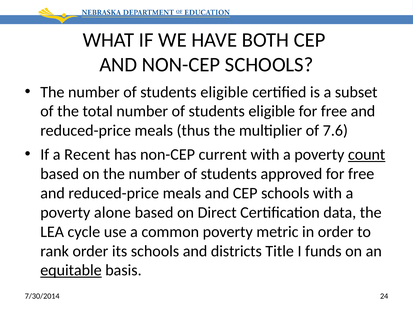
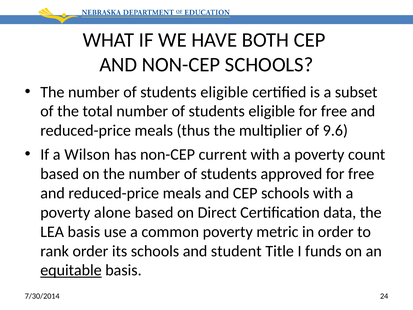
7.6: 7.6 -> 9.6
Recent: Recent -> Wilson
count underline: present -> none
LEA cycle: cycle -> basis
districts: districts -> student
